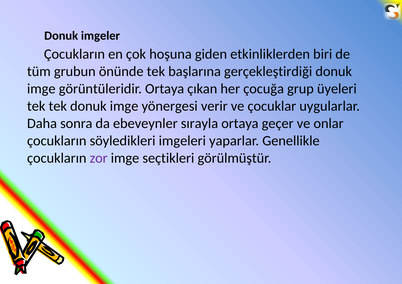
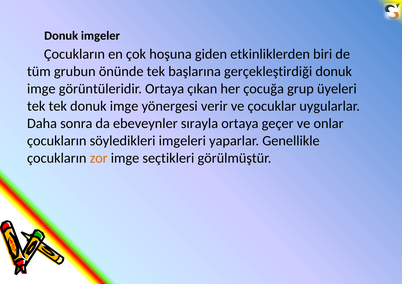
zor colour: purple -> orange
